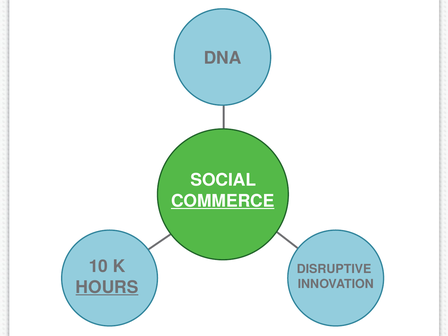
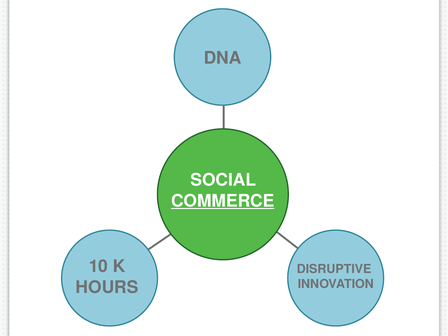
HOURS underline: present -> none
